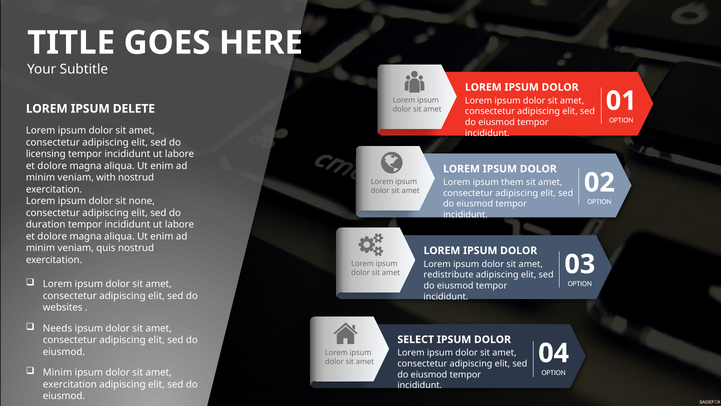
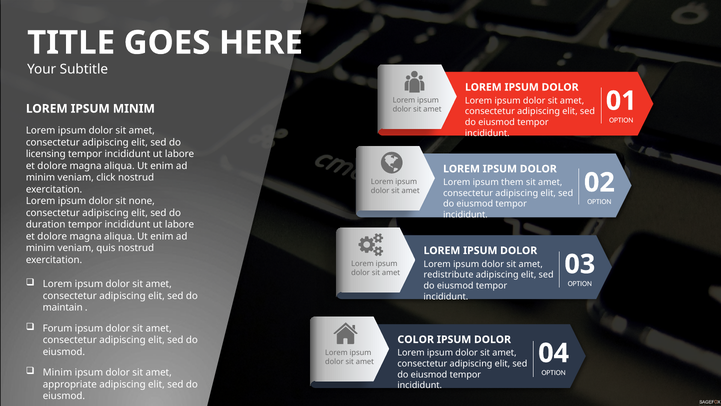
IPSUM DELETE: DELETE -> MINIM
with: with -> click
websites: websites -> maintain
Needs: Needs -> Forum
SELECT: SELECT -> COLOR
exercitation at (70, 384): exercitation -> appropriate
